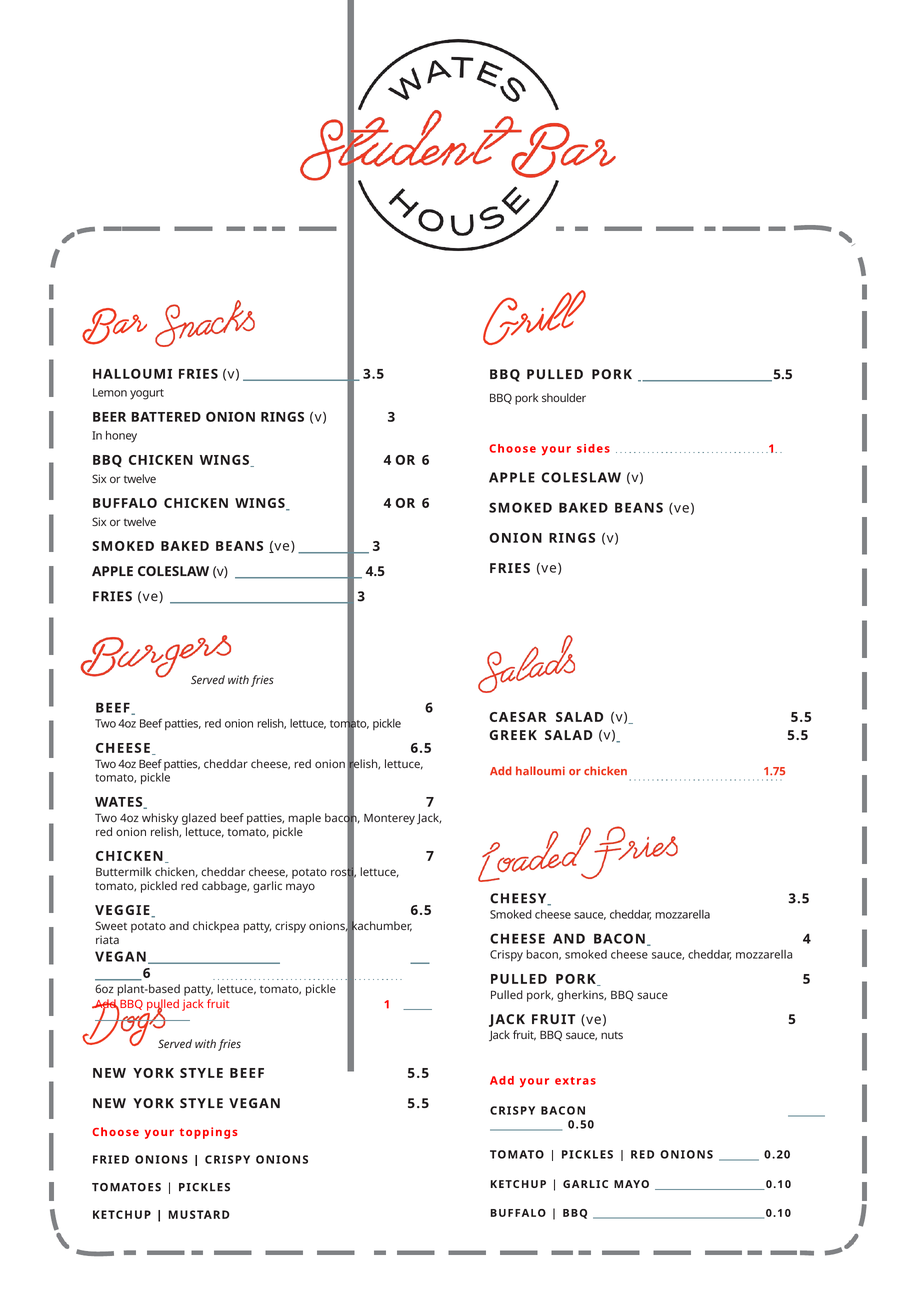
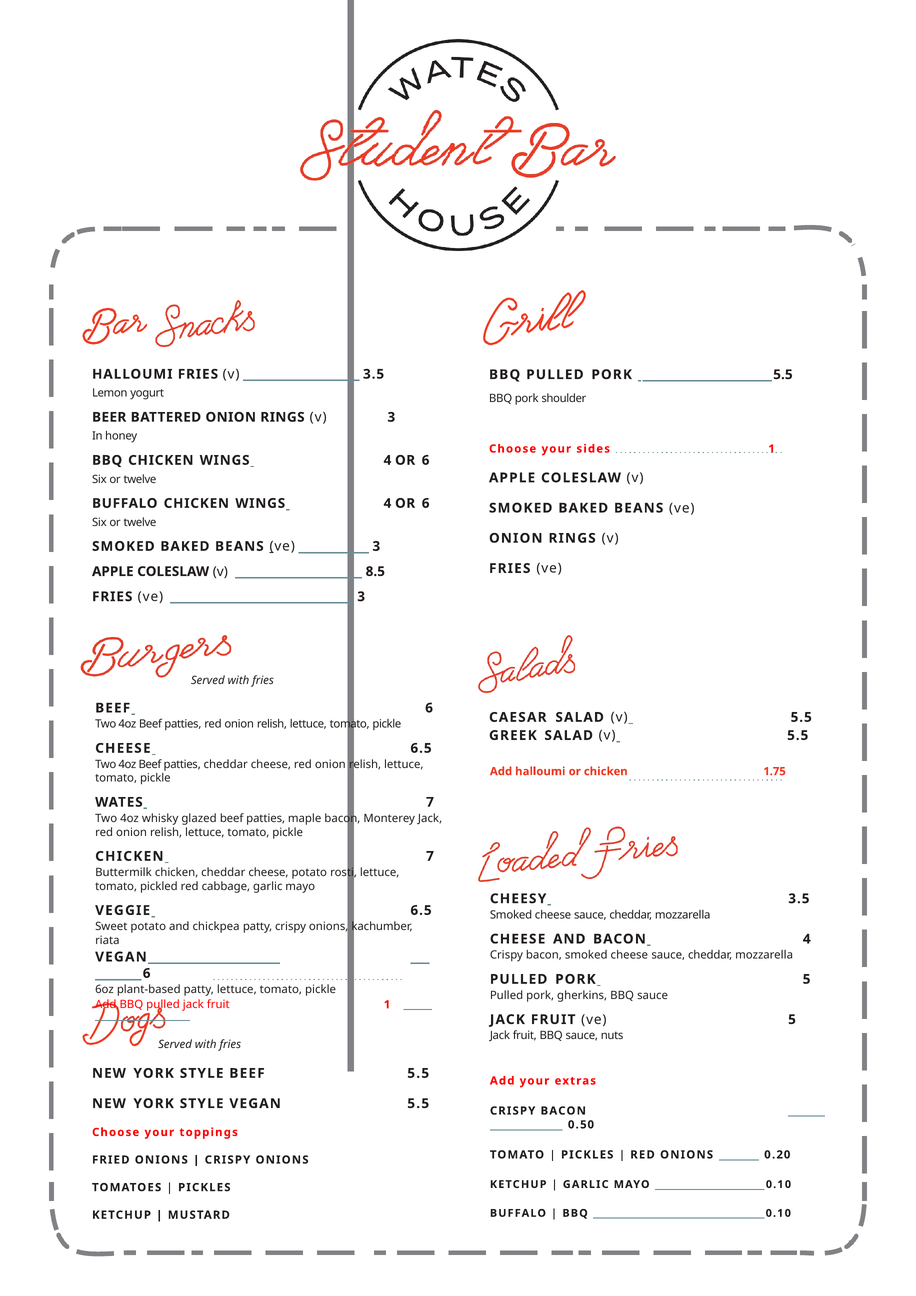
4.5: 4.5 -> 8.5
